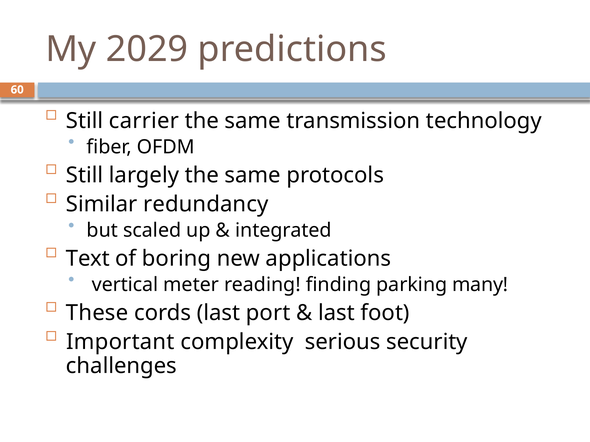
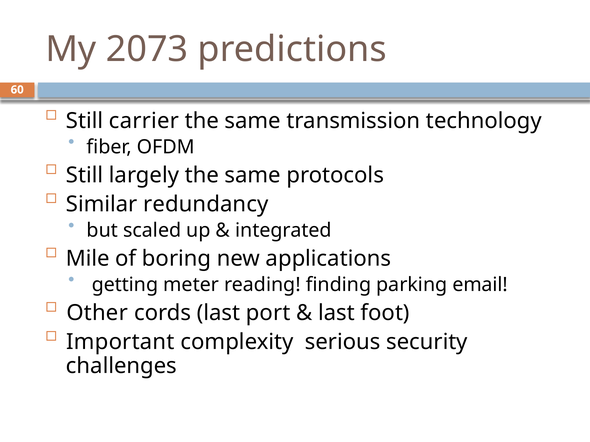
2029: 2029 -> 2073
Text: Text -> Mile
vertical: vertical -> getting
many: many -> email
These: These -> Other
